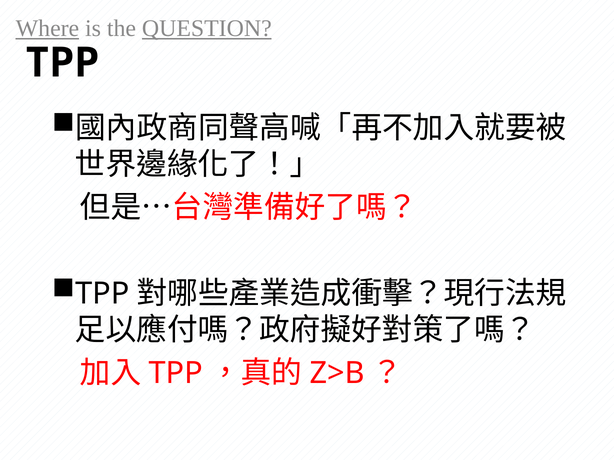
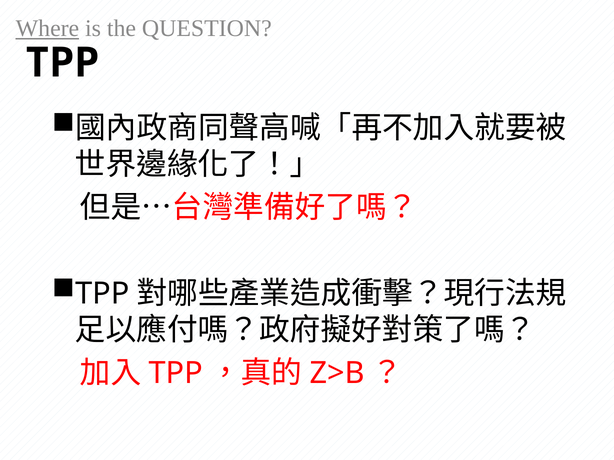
QUESTION underline: present -> none
